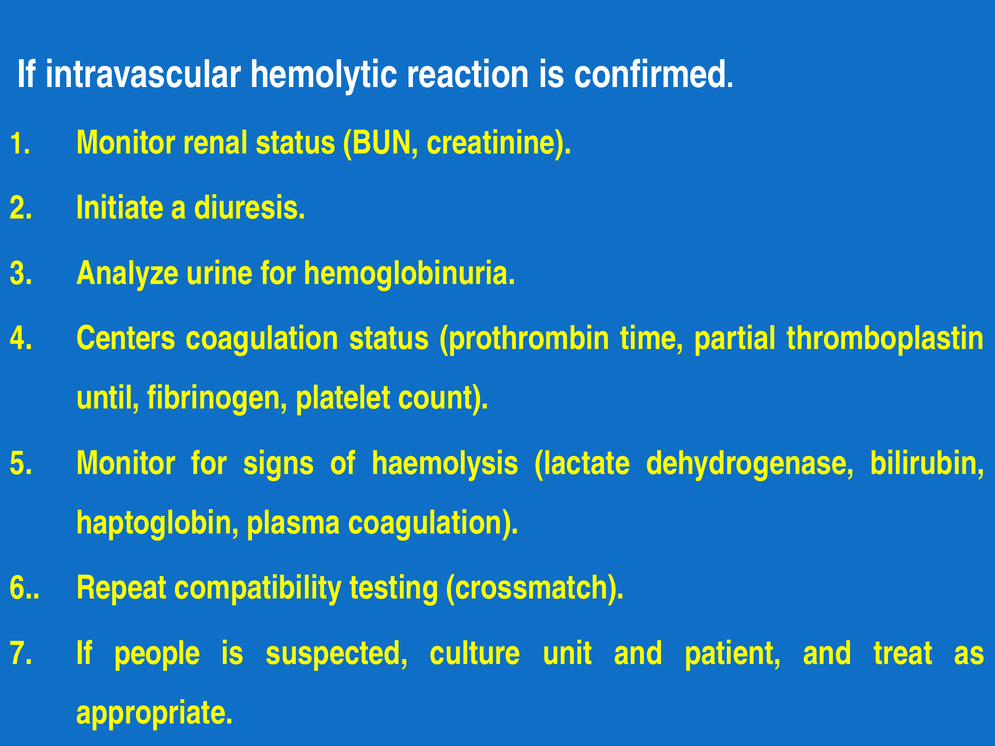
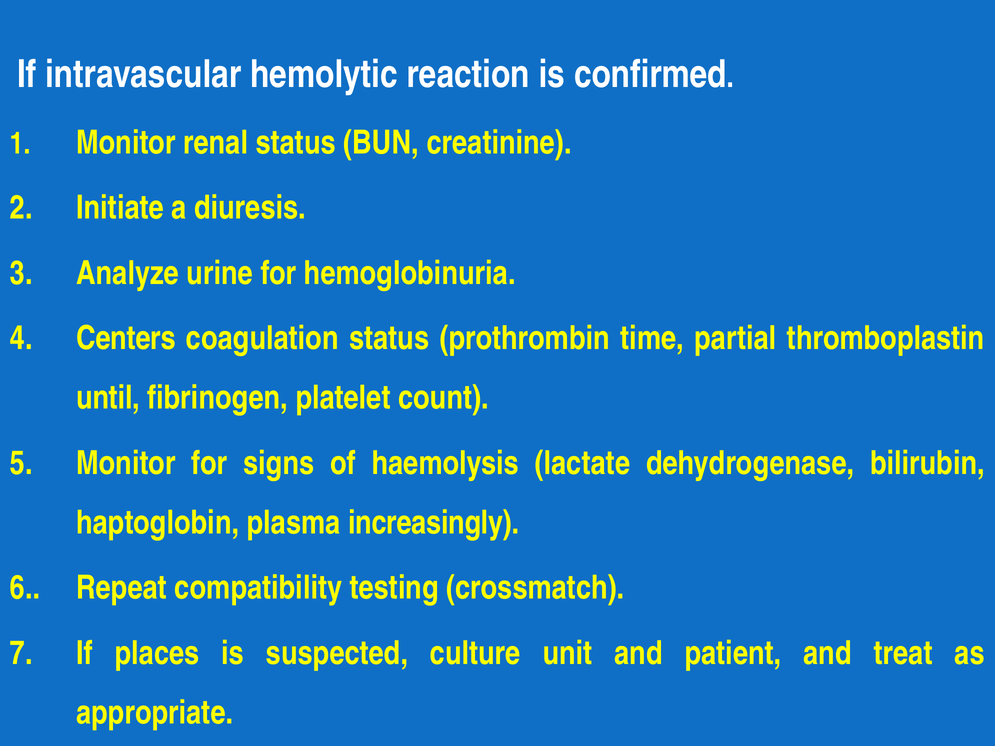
plasma coagulation: coagulation -> increasingly
people: people -> places
